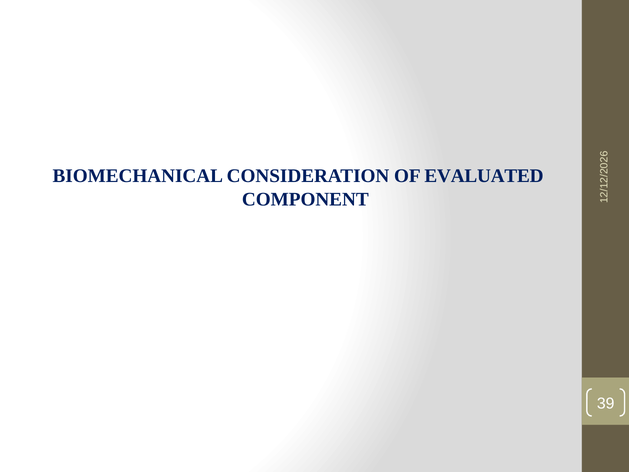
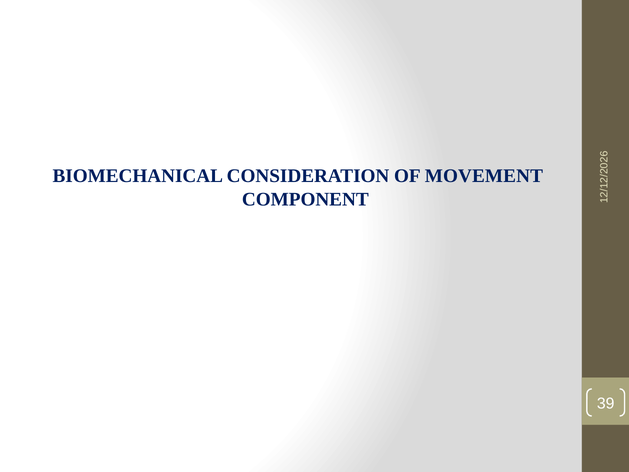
EVALUATED: EVALUATED -> MOVEMENT
